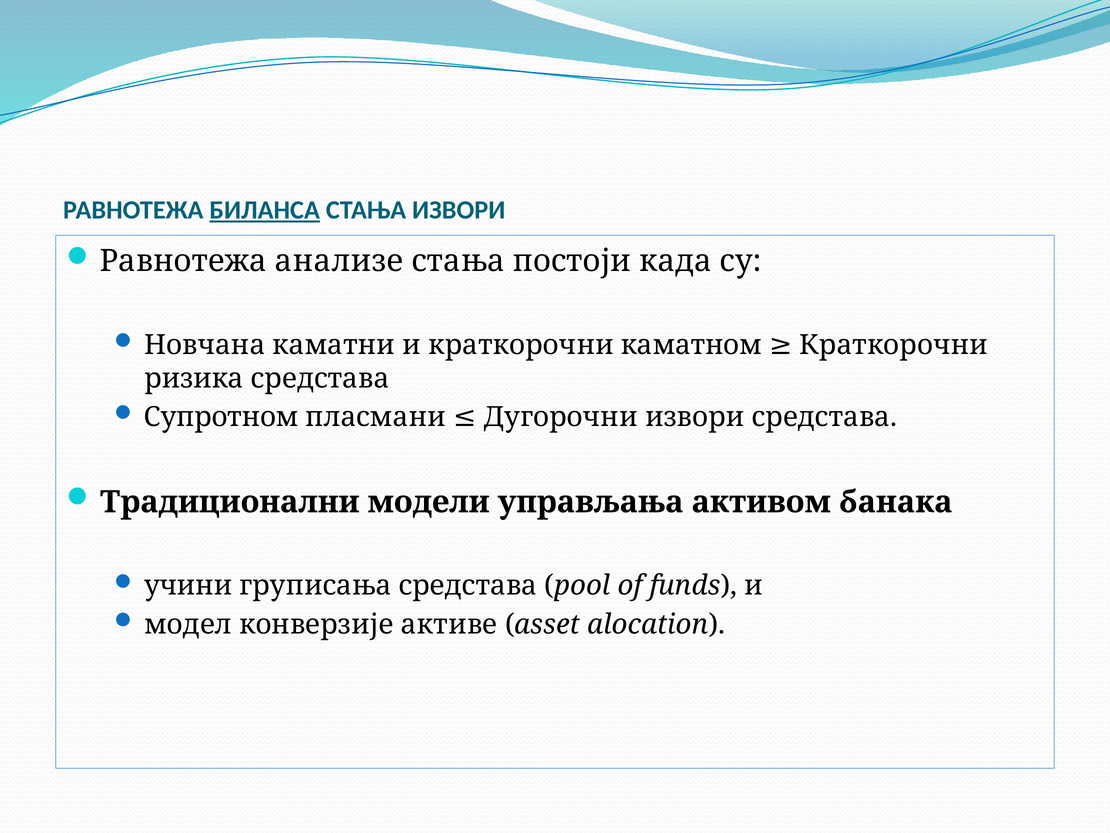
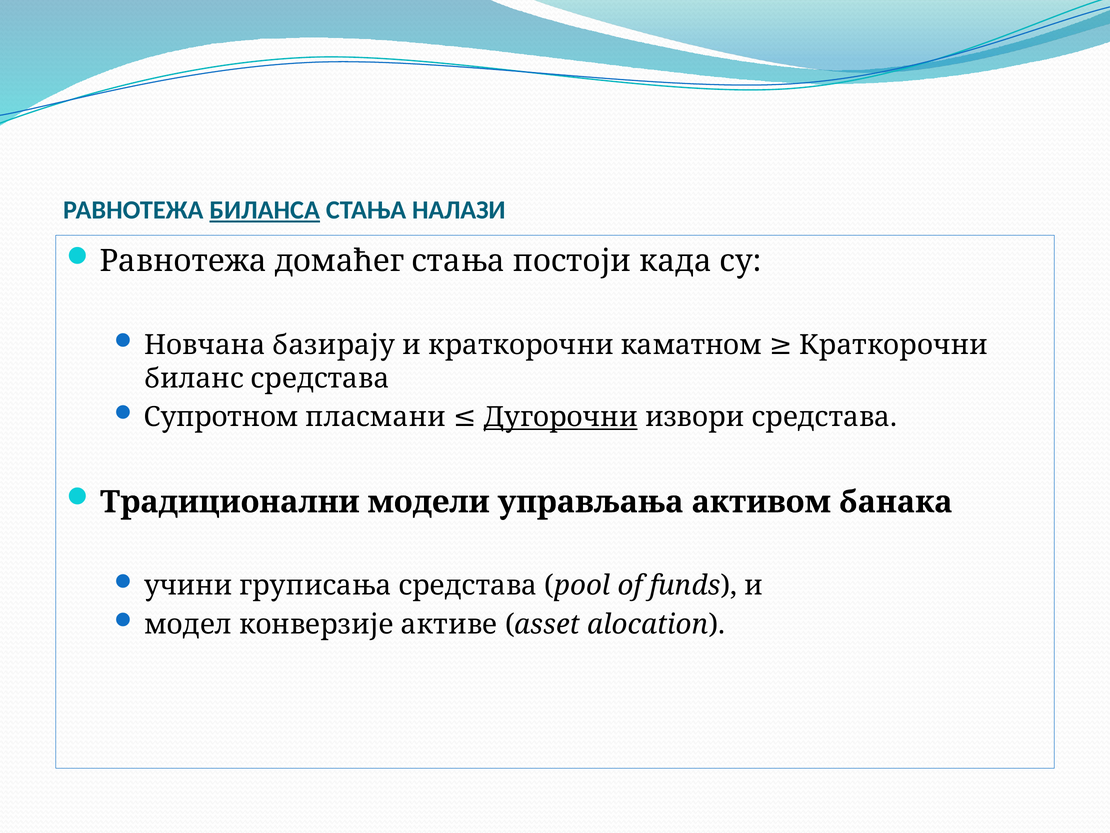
СТАЊА ИЗВОРИ: ИЗВОРИ -> НАЛАЗИ
анализе: анализе -> домаћег
каматни: каматни -> базирају
ризика: ризика -> биланс
Дугорочни underline: none -> present
